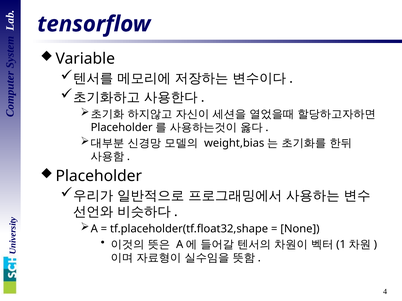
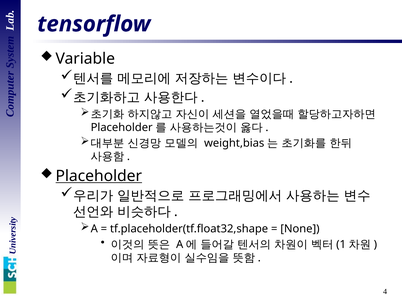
Placeholder underline: none -> present
